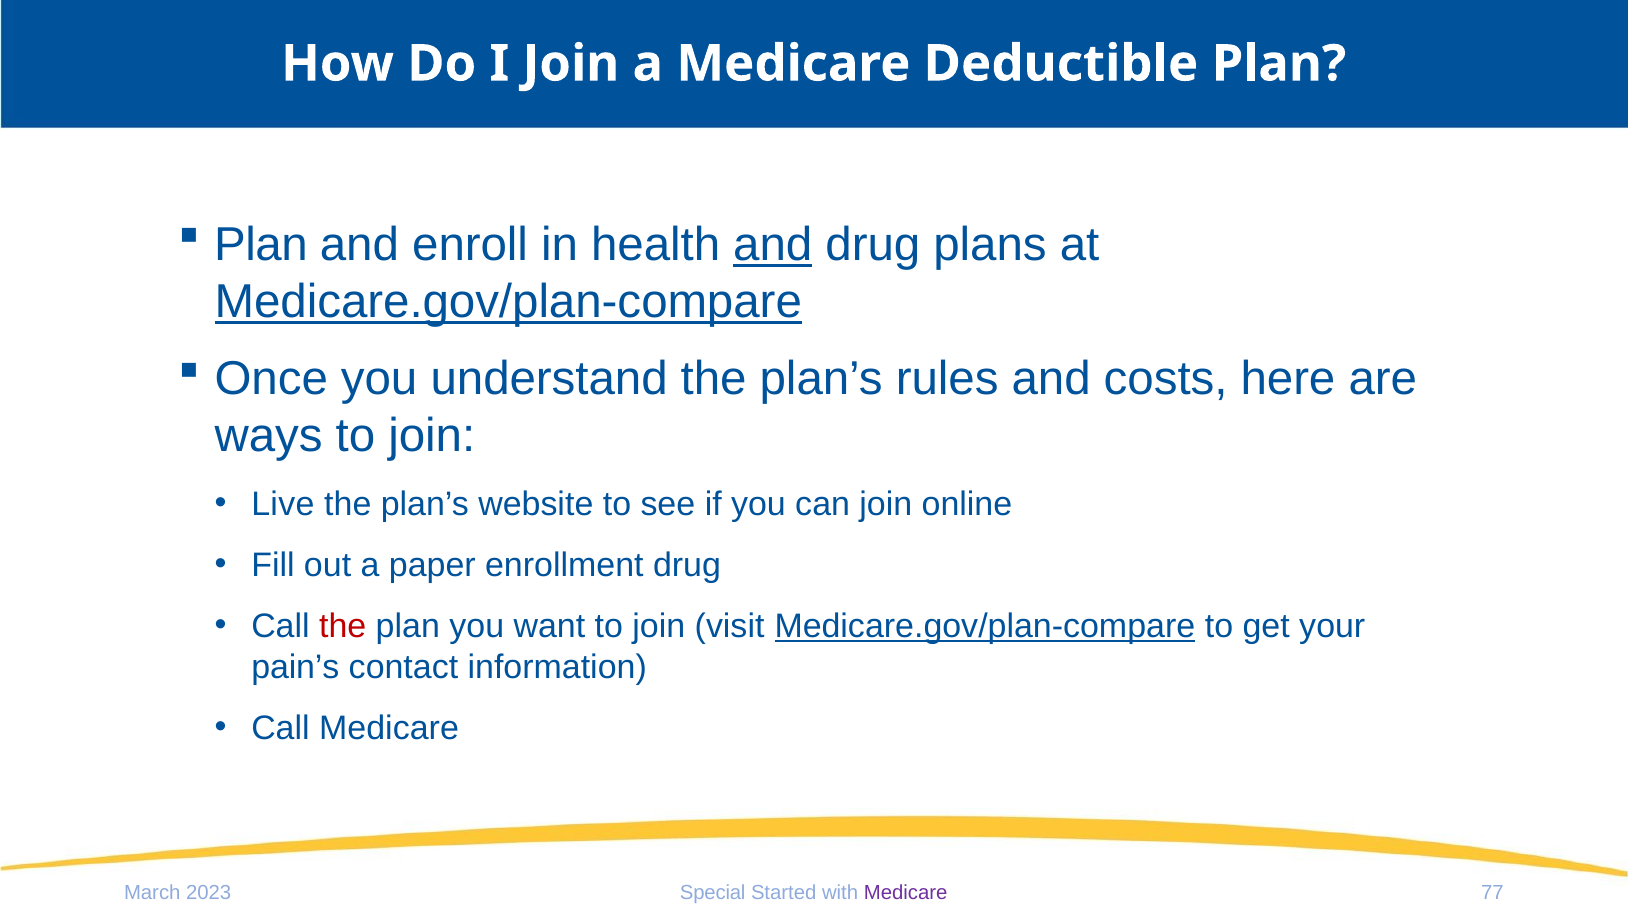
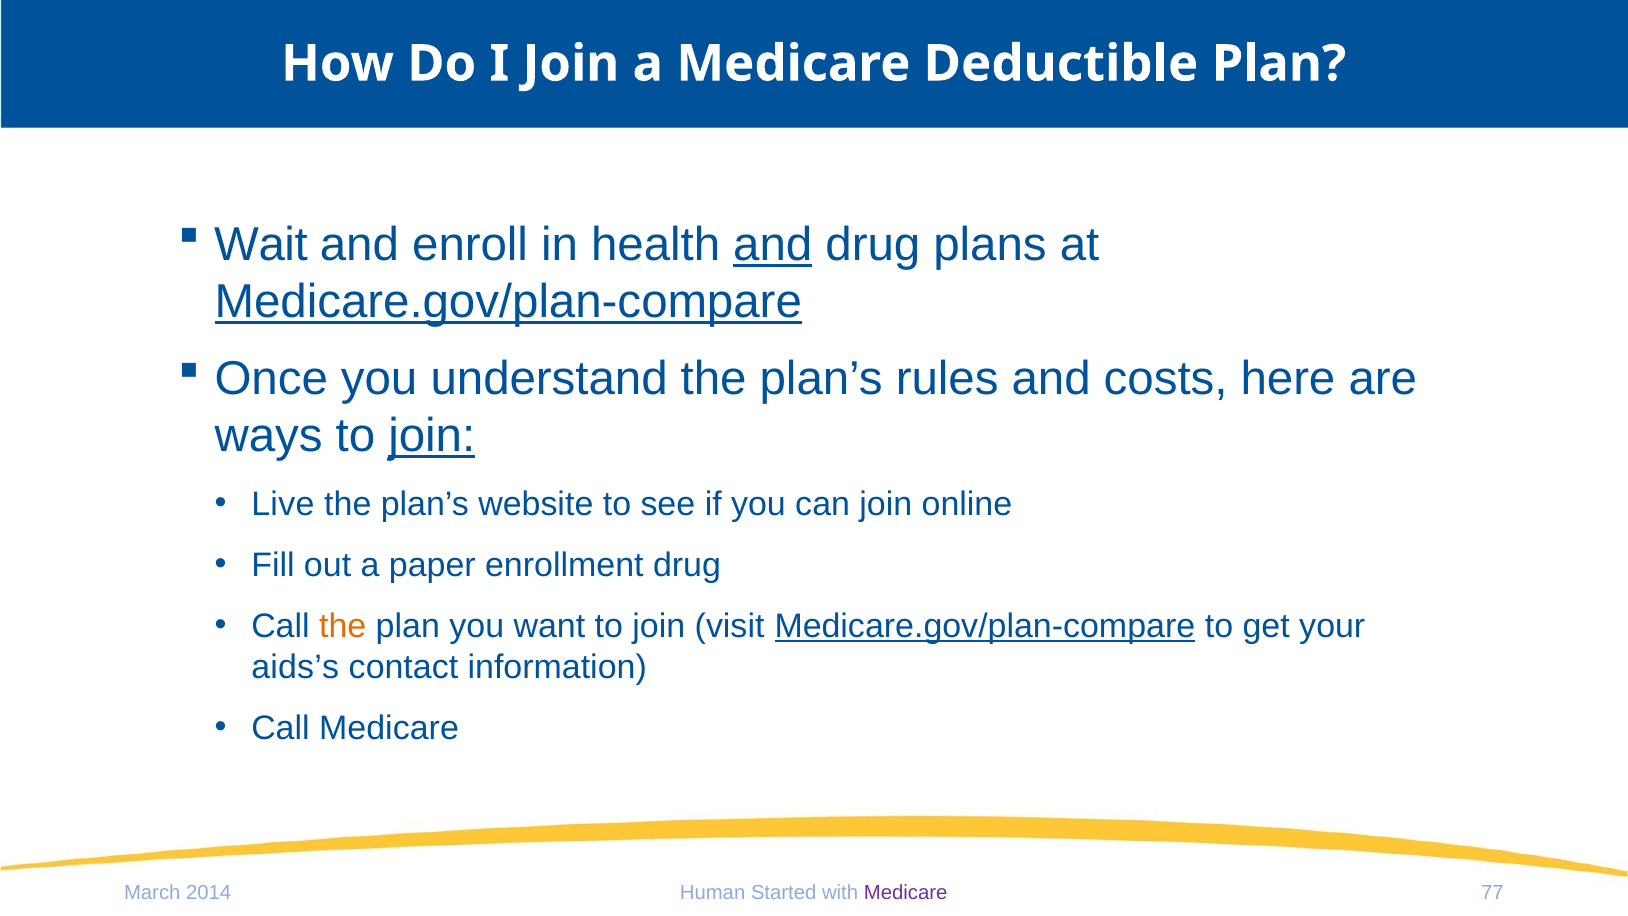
Plan at (261, 245): Plan -> Wait
join at (432, 436) underline: none -> present
the at (343, 626) colour: red -> orange
pain’s: pain’s -> aids’s
2023: 2023 -> 2014
Special: Special -> Human
